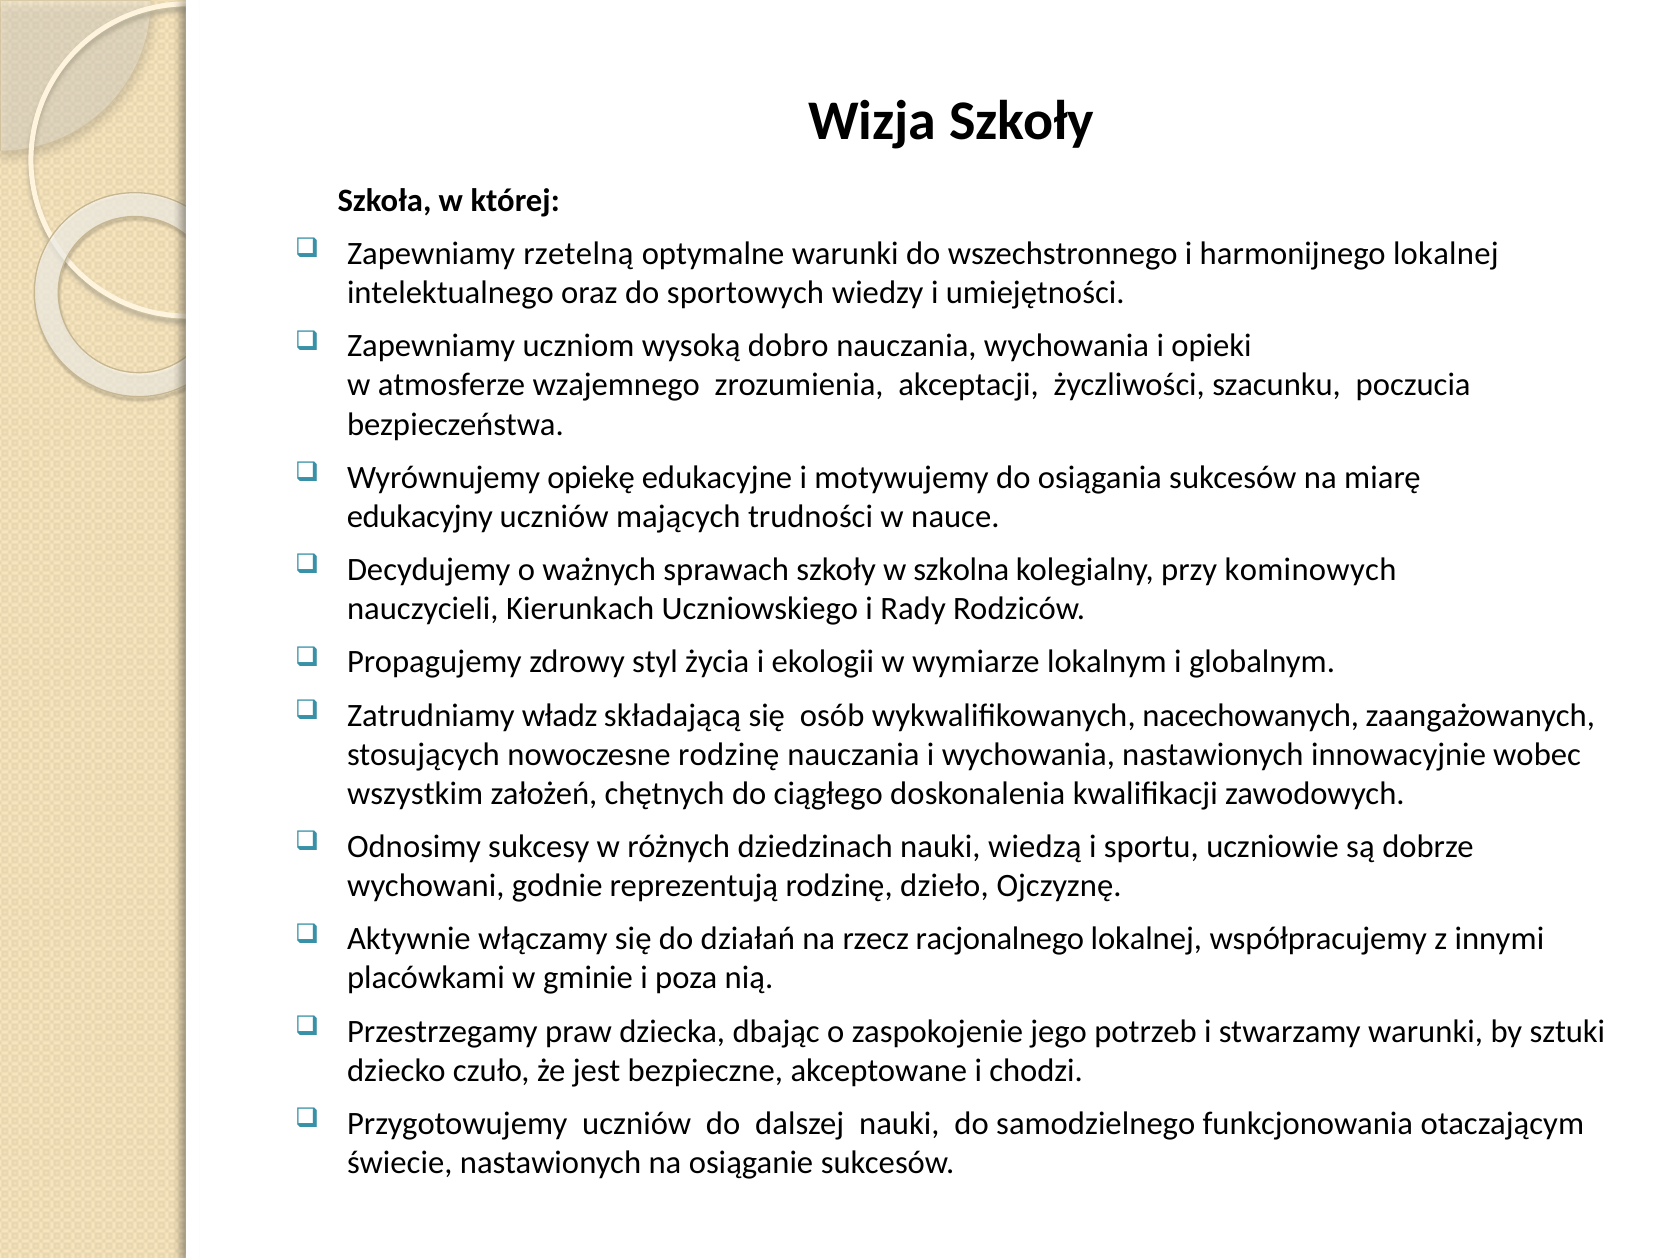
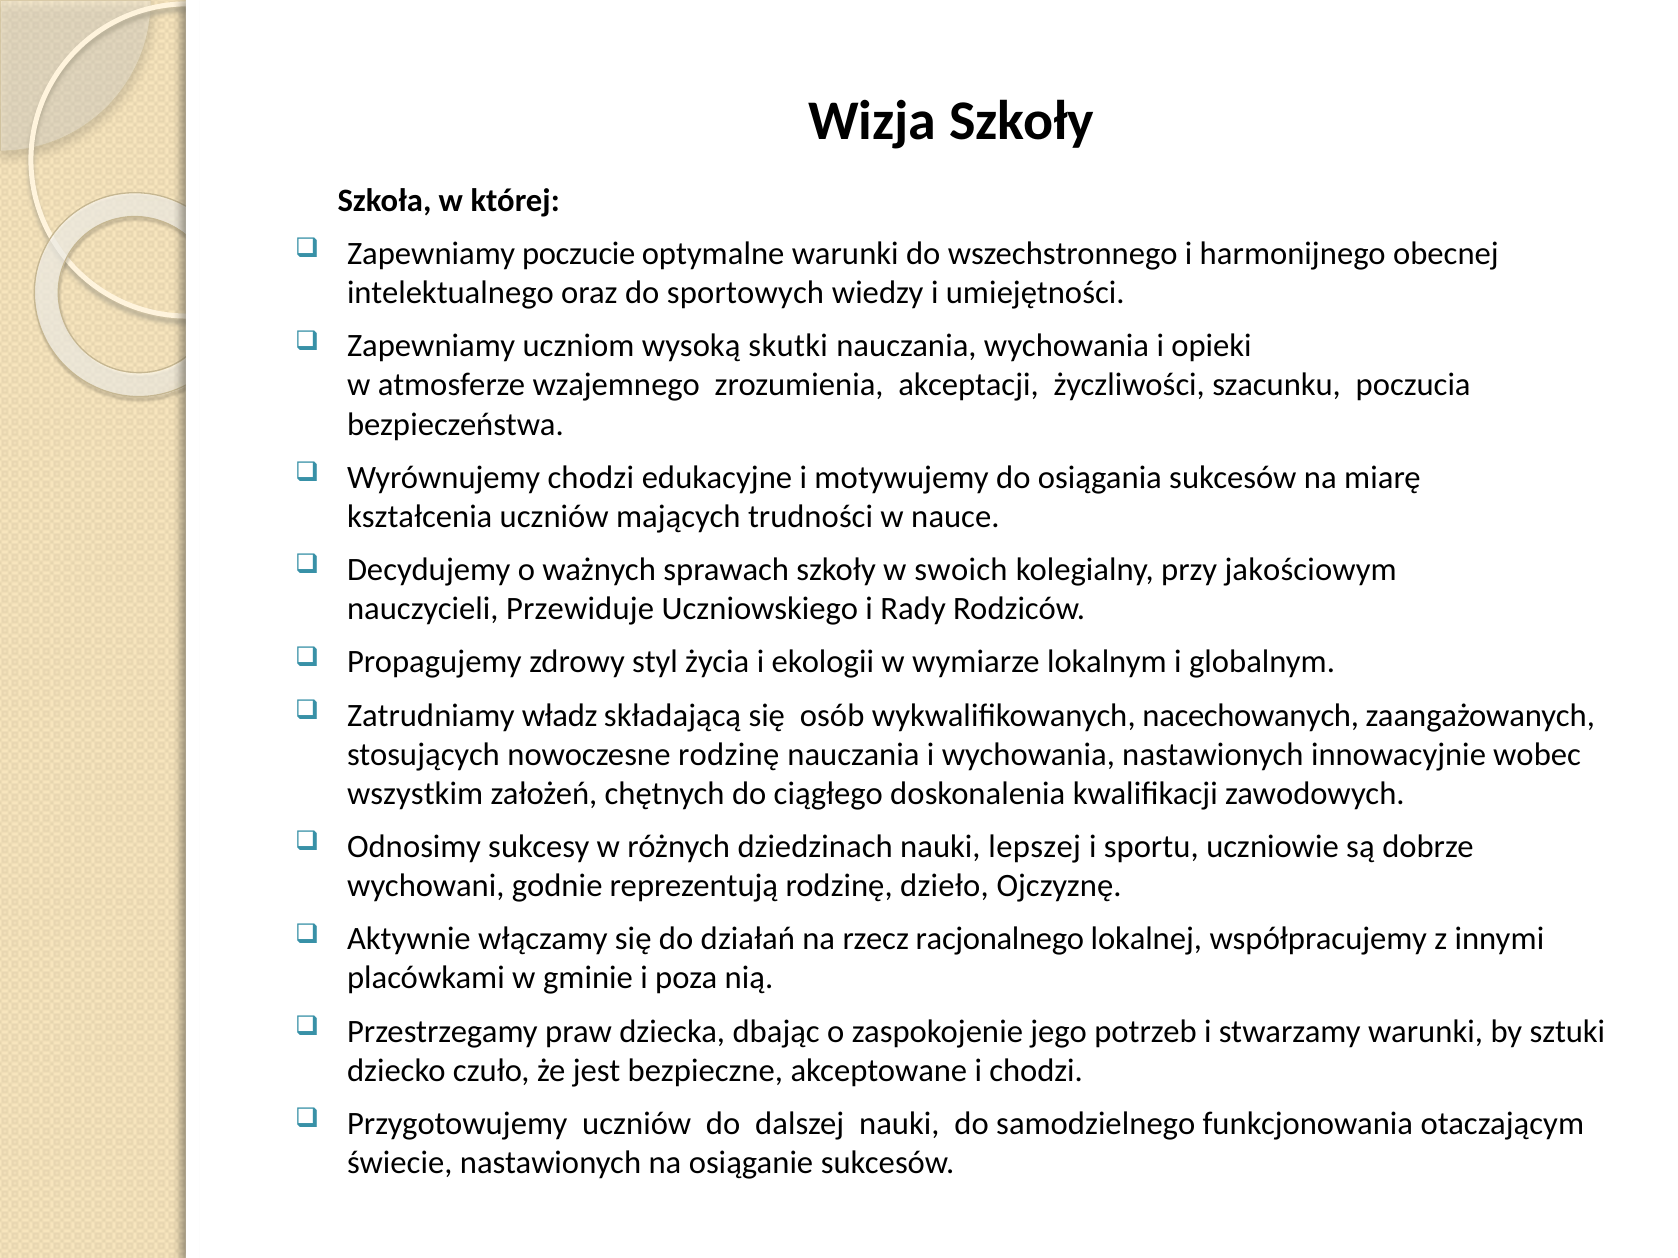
rzetelną: rzetelną -> poczucie
harmonijnego lokalnej: lokalnej -> obecnej
dobro: dobro -> skutki
Wyrównujemy opiekę: opiekę -> chodzi
edukacyjny: edukacyjny -> kształcenia
szkolna: szkolna -> swoich
kominowych: kominowych -> jakościowym
Kierunkach: Kierunkach -> Przewiduje
wiedzą: wiedzą -> lepszej
